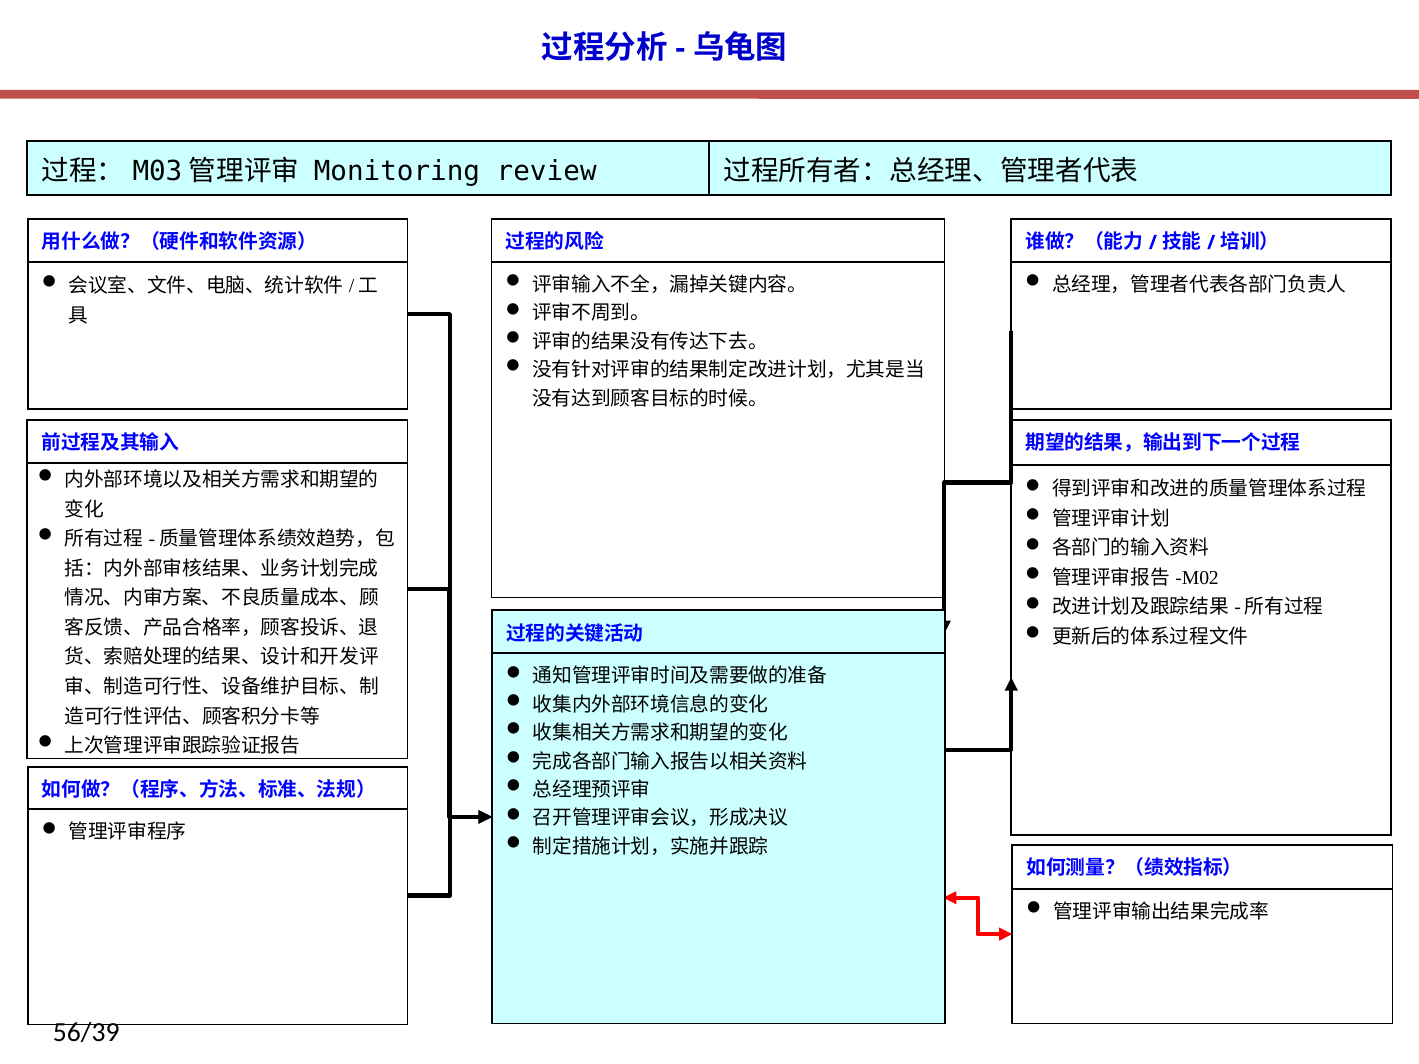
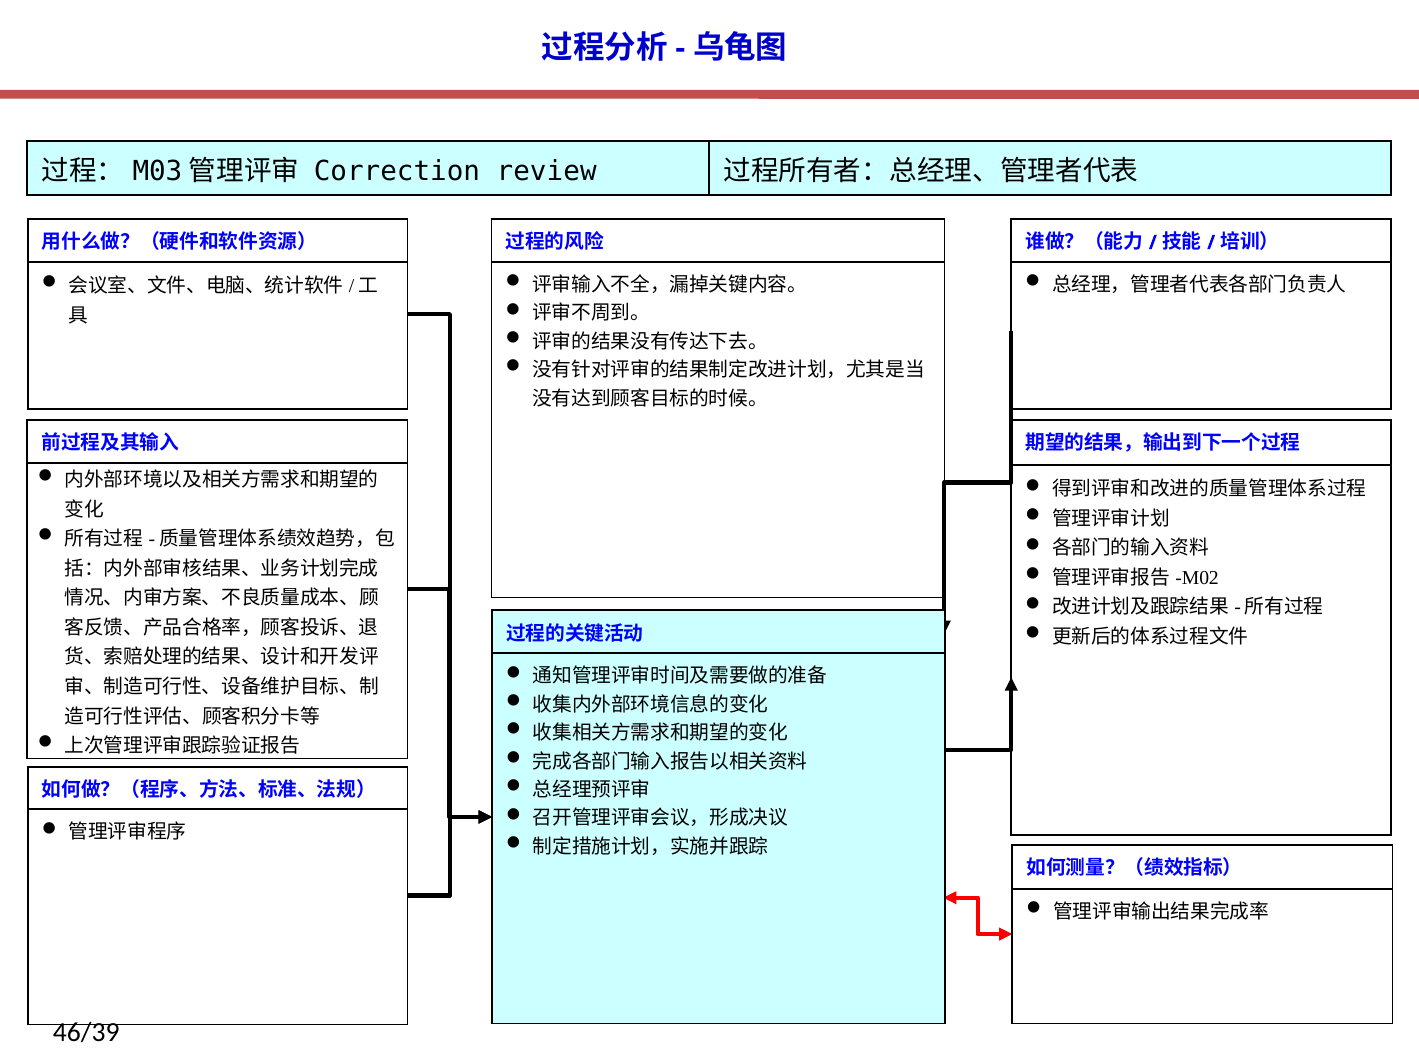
Monitoring: Monitoring -> Correction
56/39: 56/39 -> 46/39
